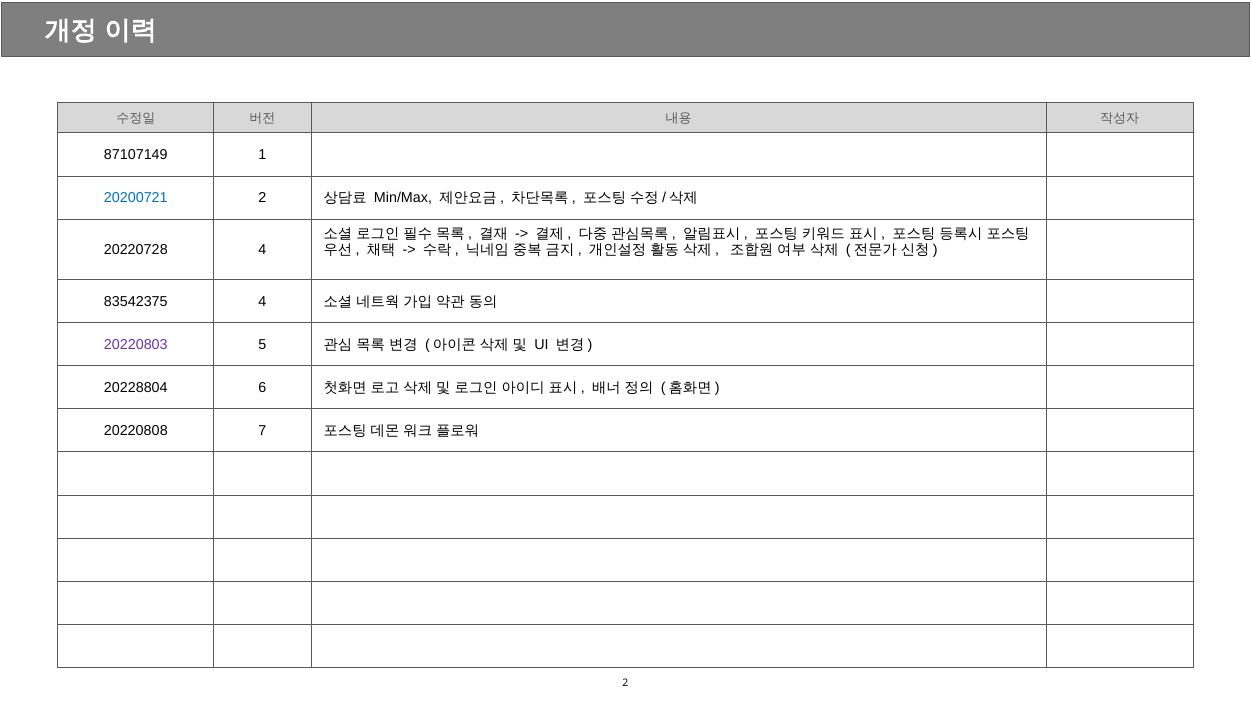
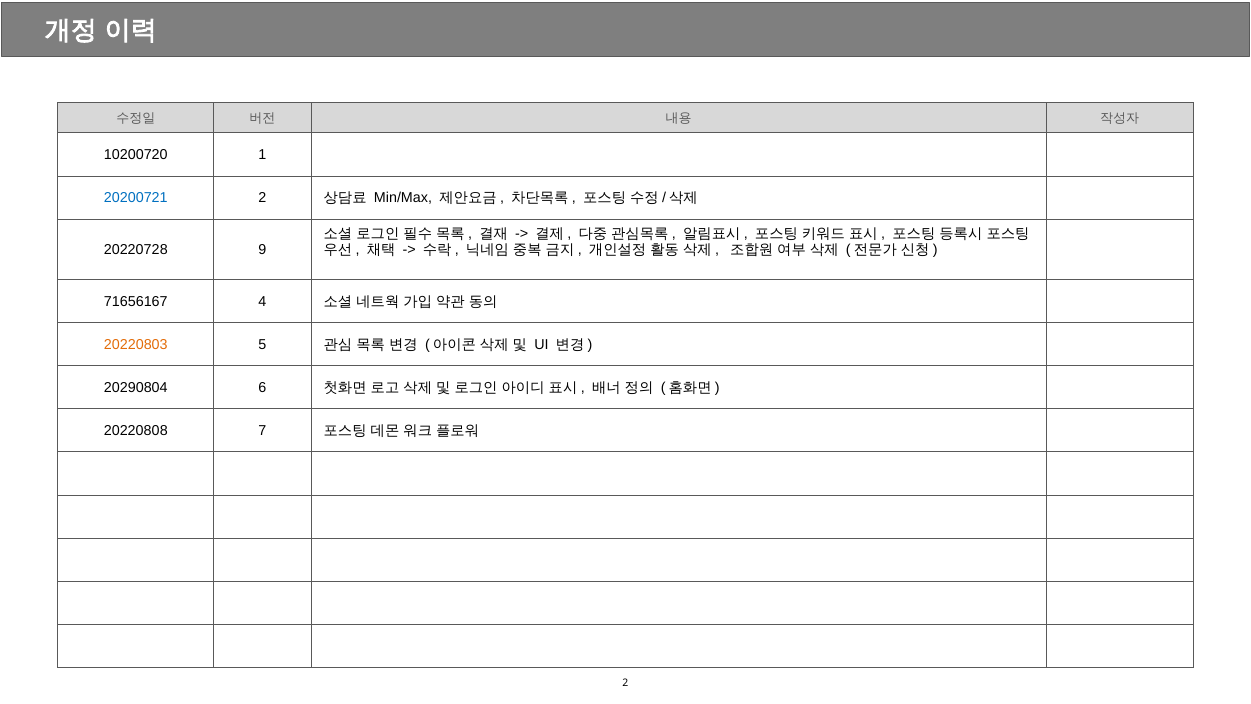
87107149: 87107149 -> 10200720
20220728 4: 4 -> 9
83542375: 83542375 -> 71656167
20220803 colour: purple -> orange
20228804: 20228804 -> 20290804
